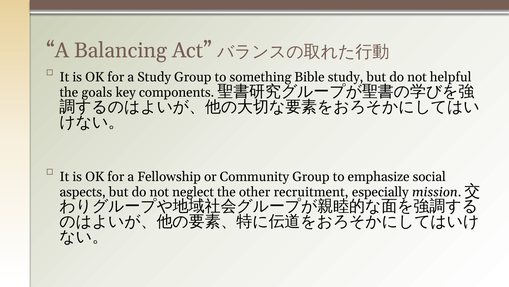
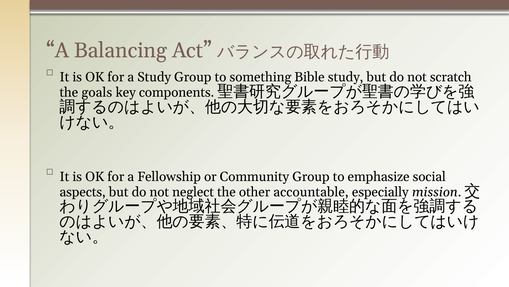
helpful: helpful -> scratch
recruitment: recruitment -> accountable
